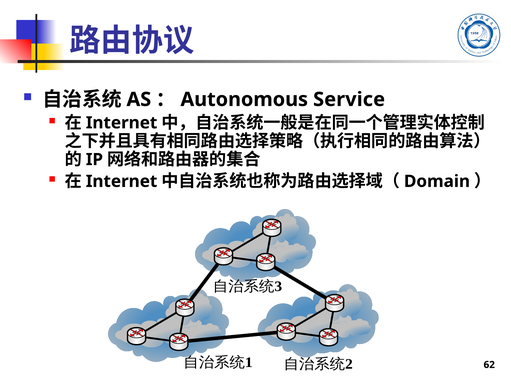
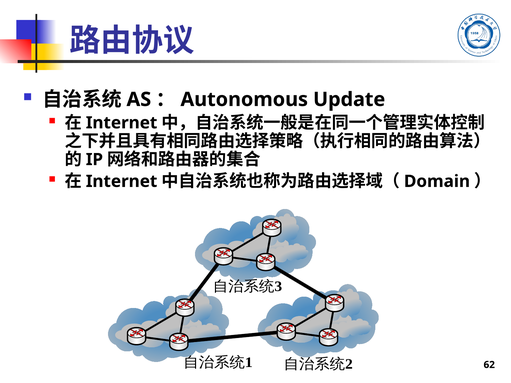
Service: Service -> Update
